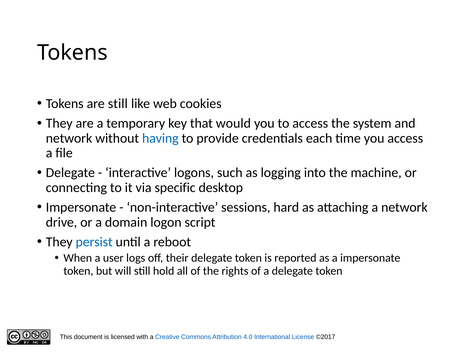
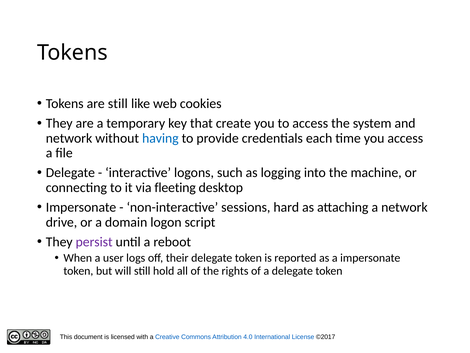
would: would -> create
specific: specific -> fleeting
persist colour: blue -> purple
